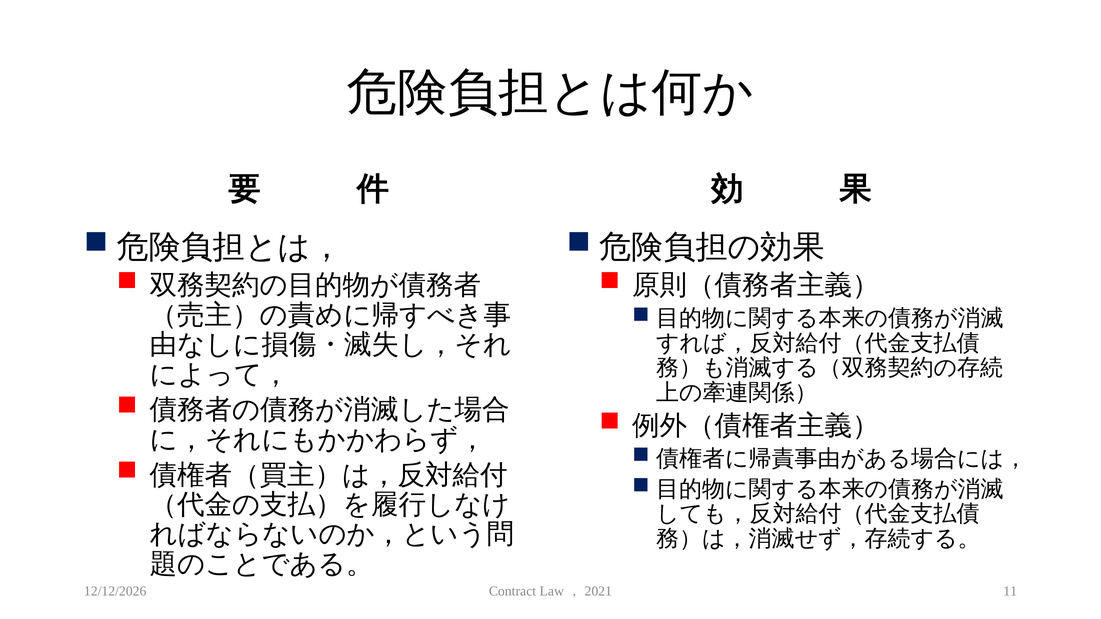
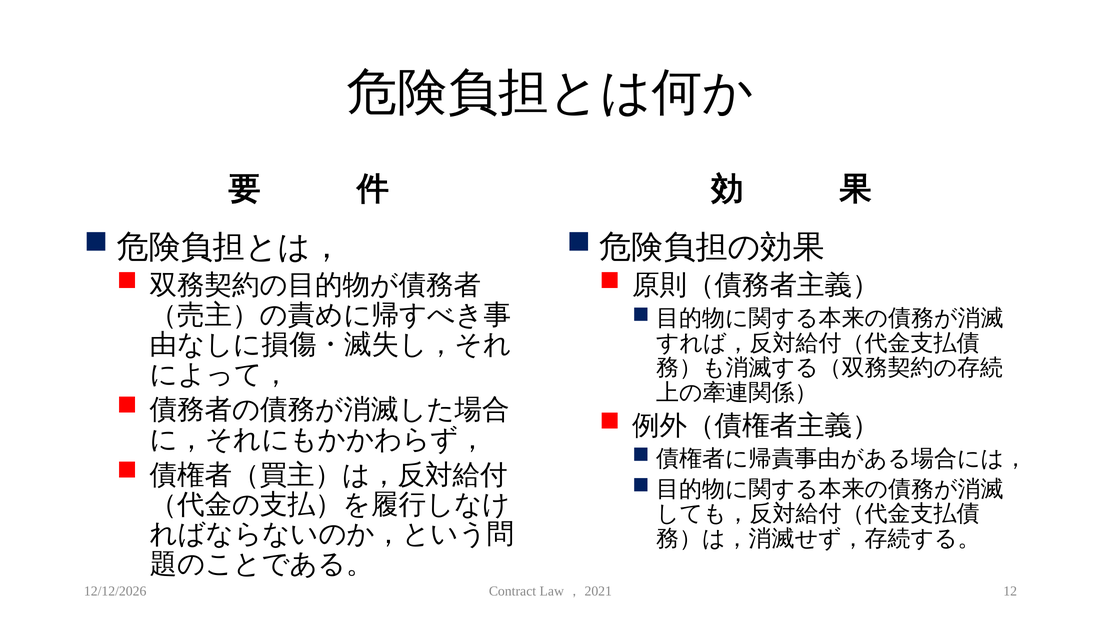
11: 11 -> 12
